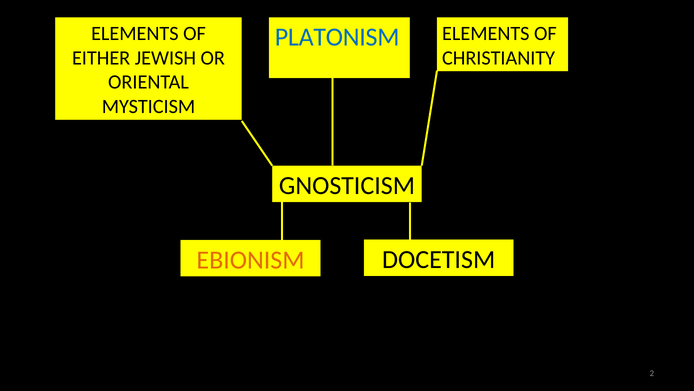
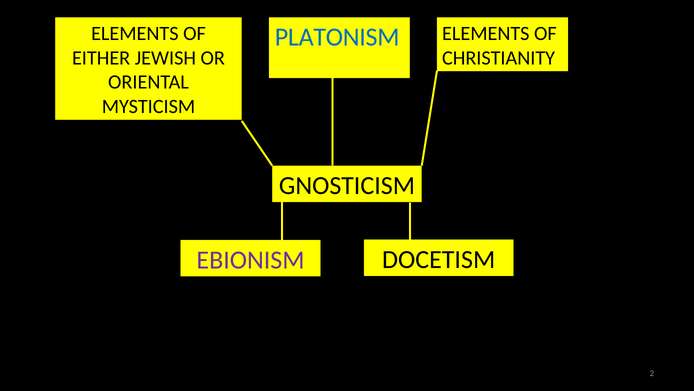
EBIONISM colour: orange -> purple
